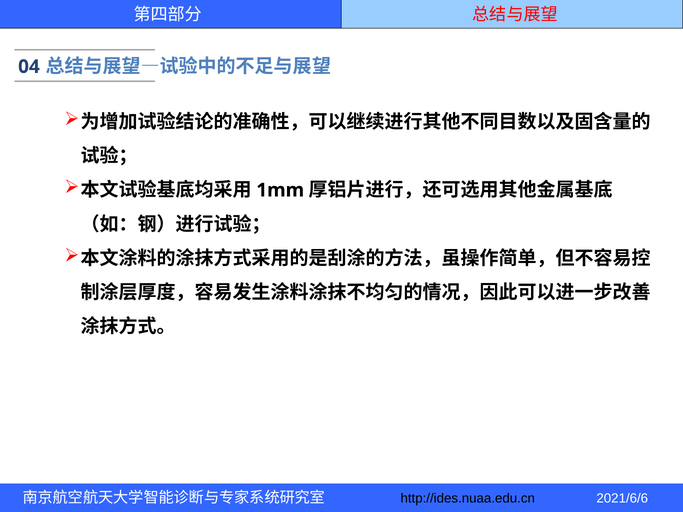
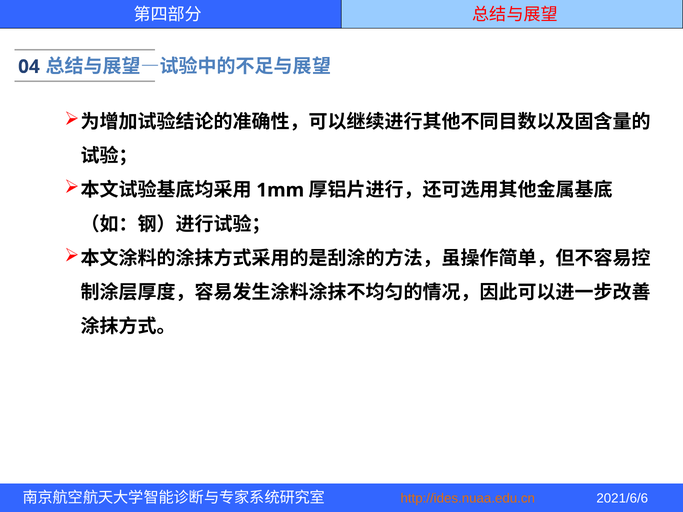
http://ides.nuaa.edu.cn colour: black -> orange
